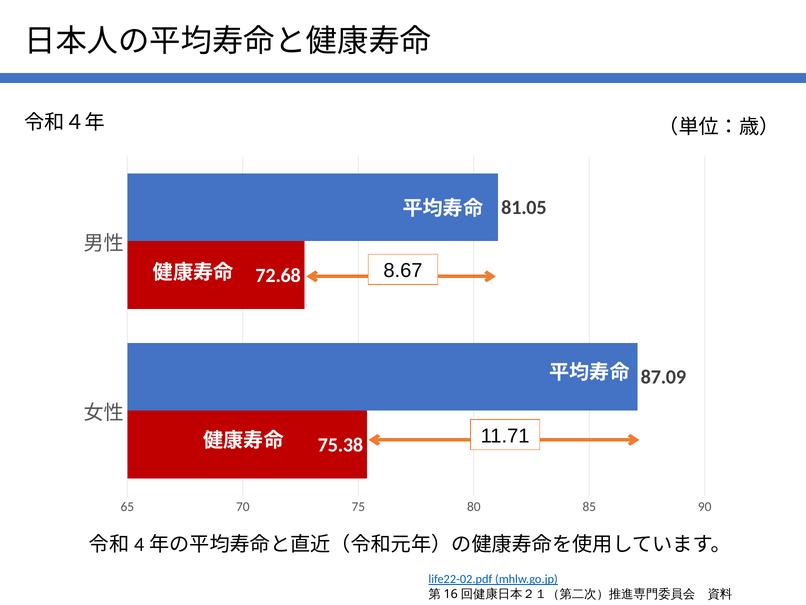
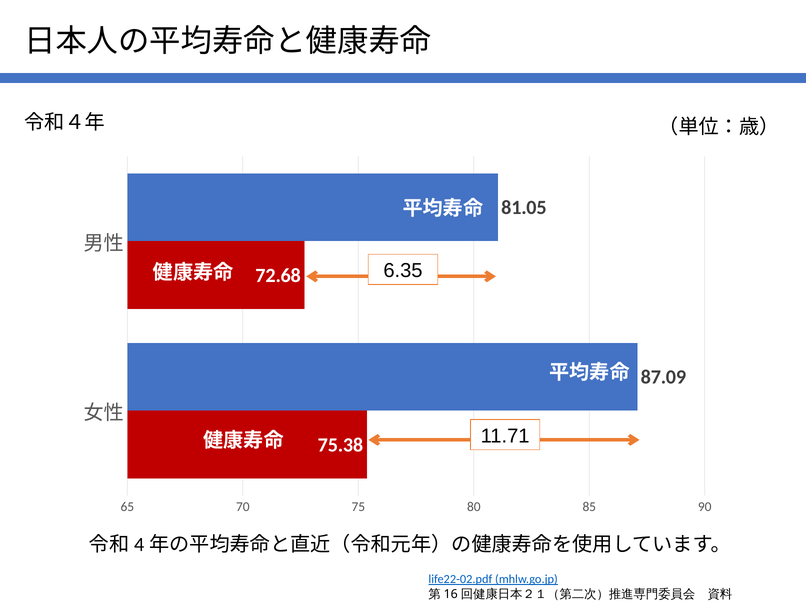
8.67: 8.67 -> 6.35
